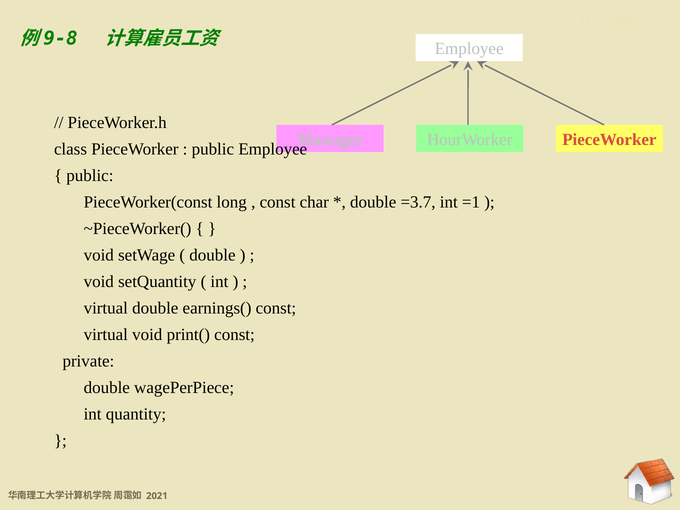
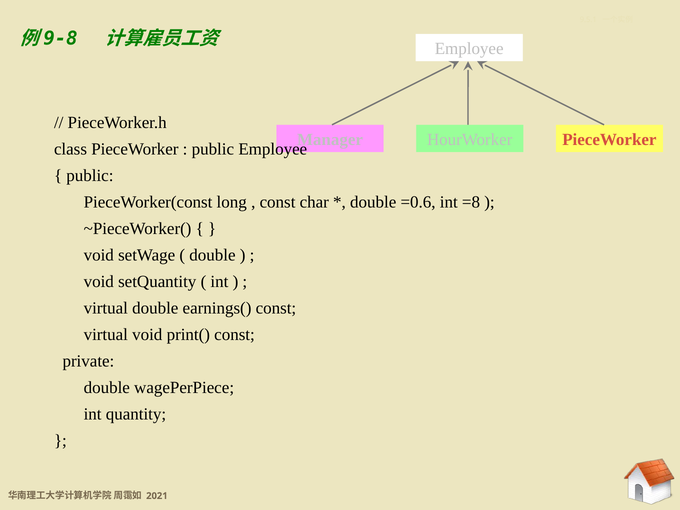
=3.7: =3.7 -> =0.6
=1: =1 -> =8
